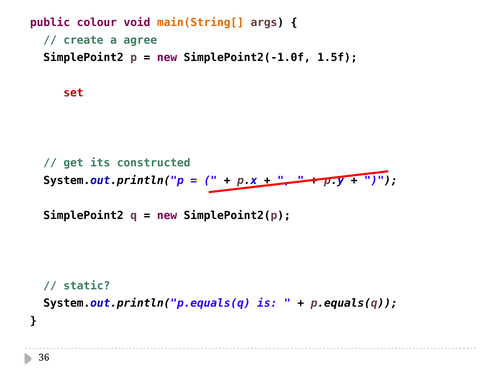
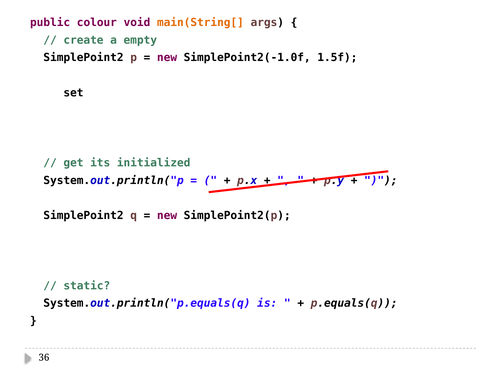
agree: agree -> empty
set colour: red -> black
constructed: constructed -> initialized
